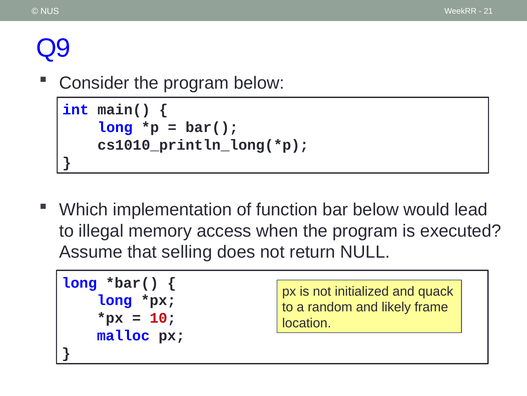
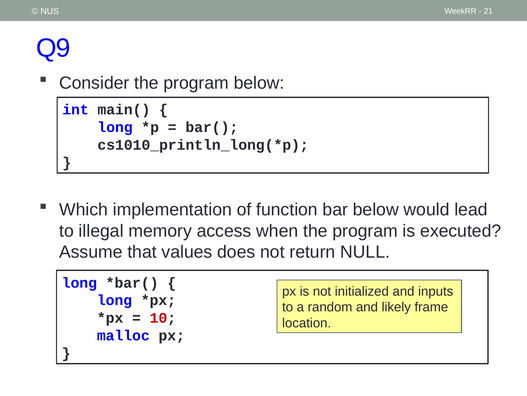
selling: selling -> values
quack: quack -> inputs
